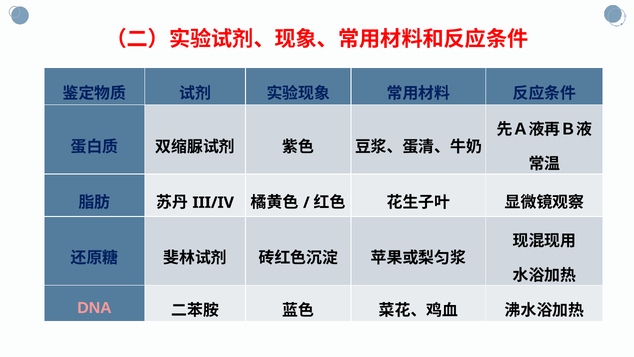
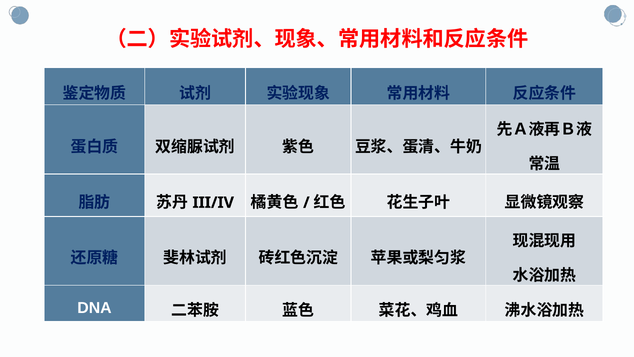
DNA colour: pink -> white
